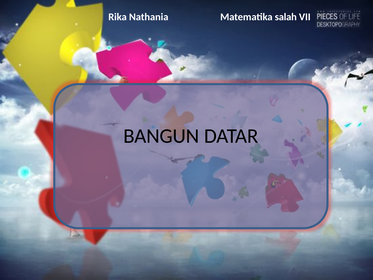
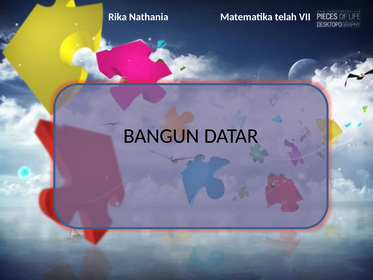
salah: salah -> telah
